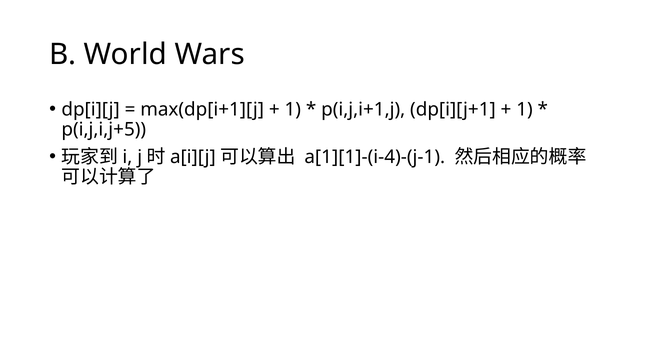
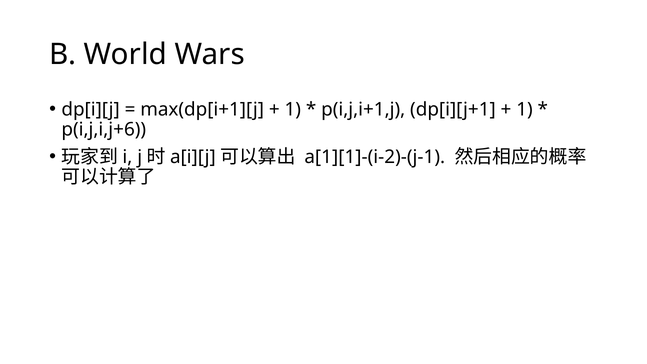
p(i,j,i,j+5: p(i,j,i,j+5 -> p(i,j,i,j+6
a[1][1]-(i-4)-(j-1: a[1][1]-(i-4)-(j-1 -> a[1][1]-(i-2)-(j-1
